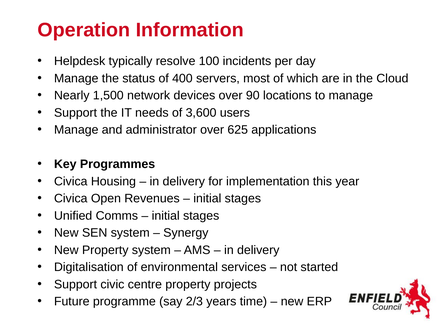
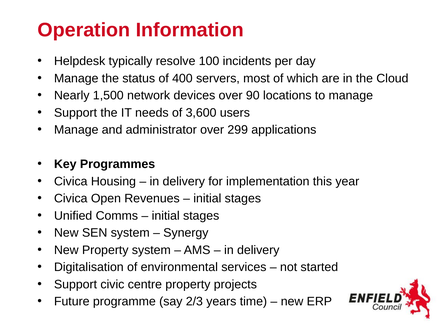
625: 625 -> 299
